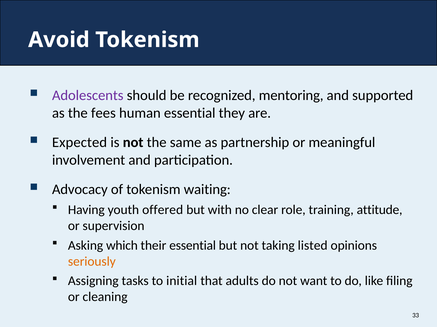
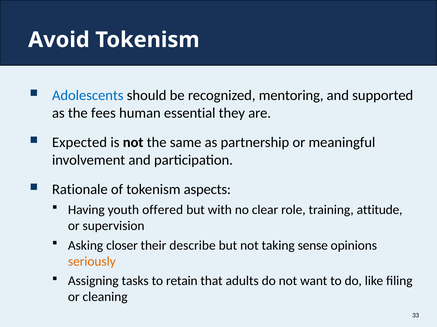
Adolescents colour: purple -> blue
Advocacy: Advocacy -> Rationale
waiting: waiting -> aspects
which: which -> closer
their essential: essential -> describe
listed: listed -> sense
initial: initial -> retain
